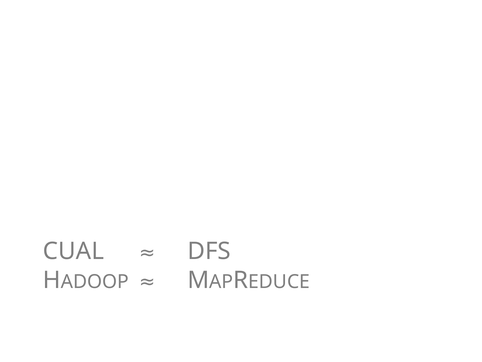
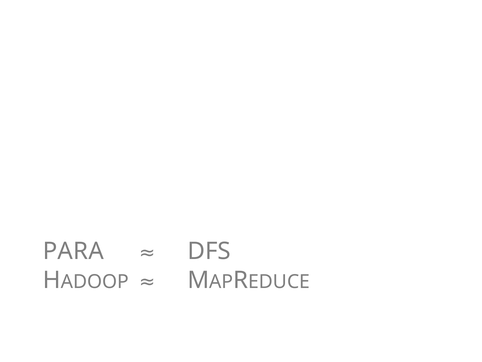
CUAL: CUAL -> PARA
